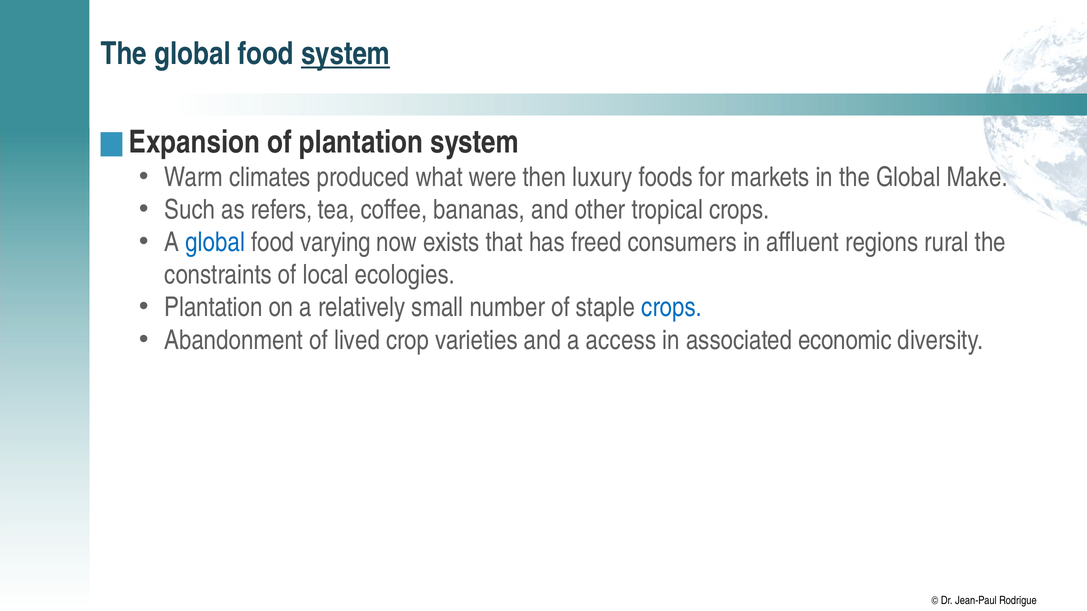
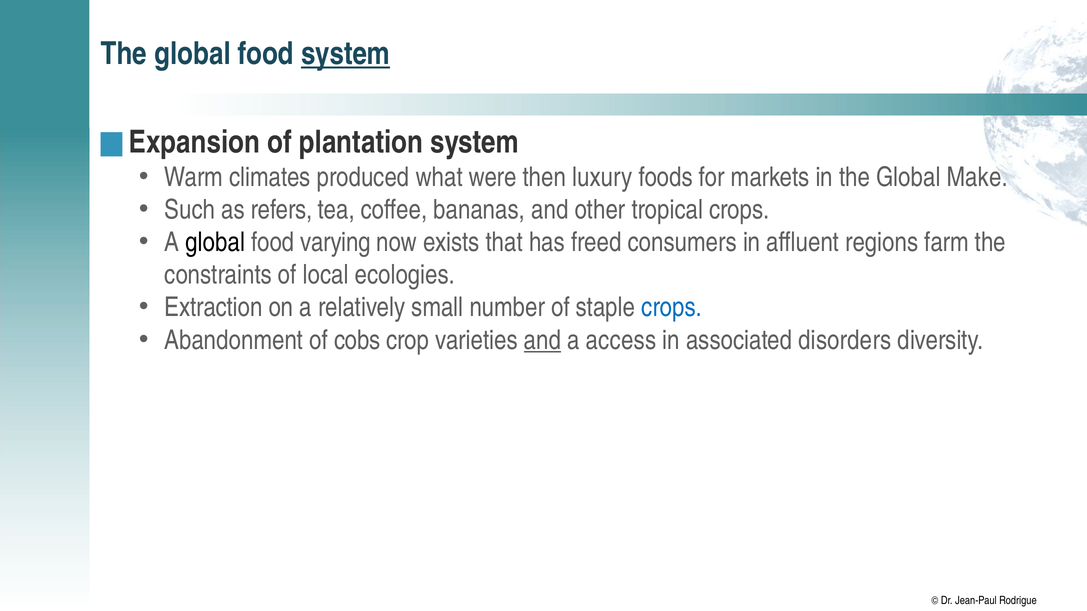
global at (215, 242) colour: blue -> black
rural: rural -> farm
Plantation at (213, 308): Plantation -> Extraction
lived: lived -> cobs
and at (542, 340) underline: none -> present
economic: economic -> disorders
